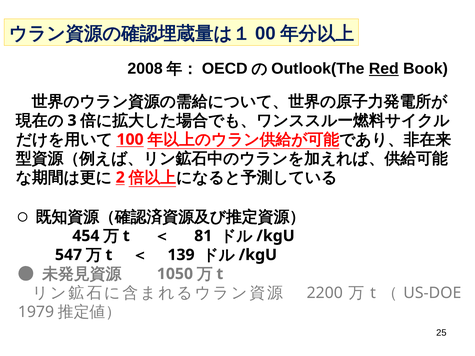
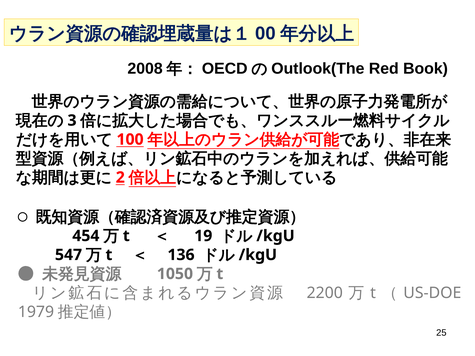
Red underline: present -> none
81: 81 -> 19
139: 139 -> 136
